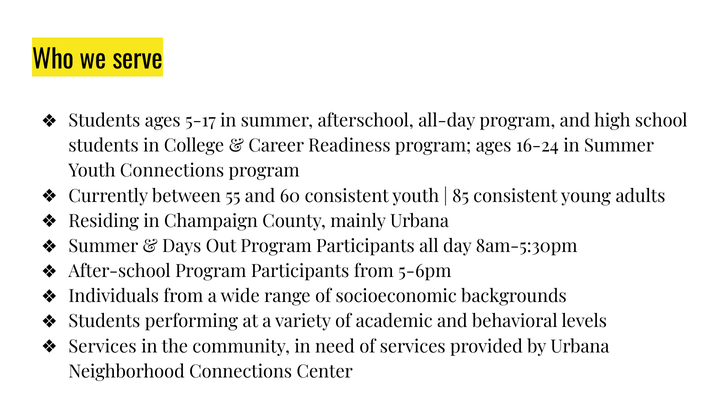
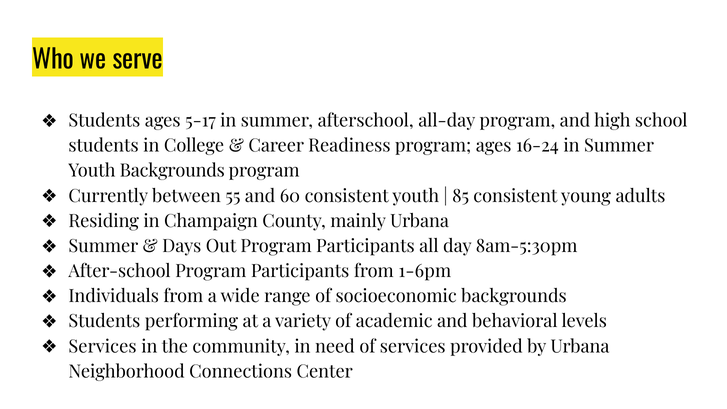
Youth Connections: Connections -> Backgrounds
5-6pm: 5-6pm -> 1-6pm
